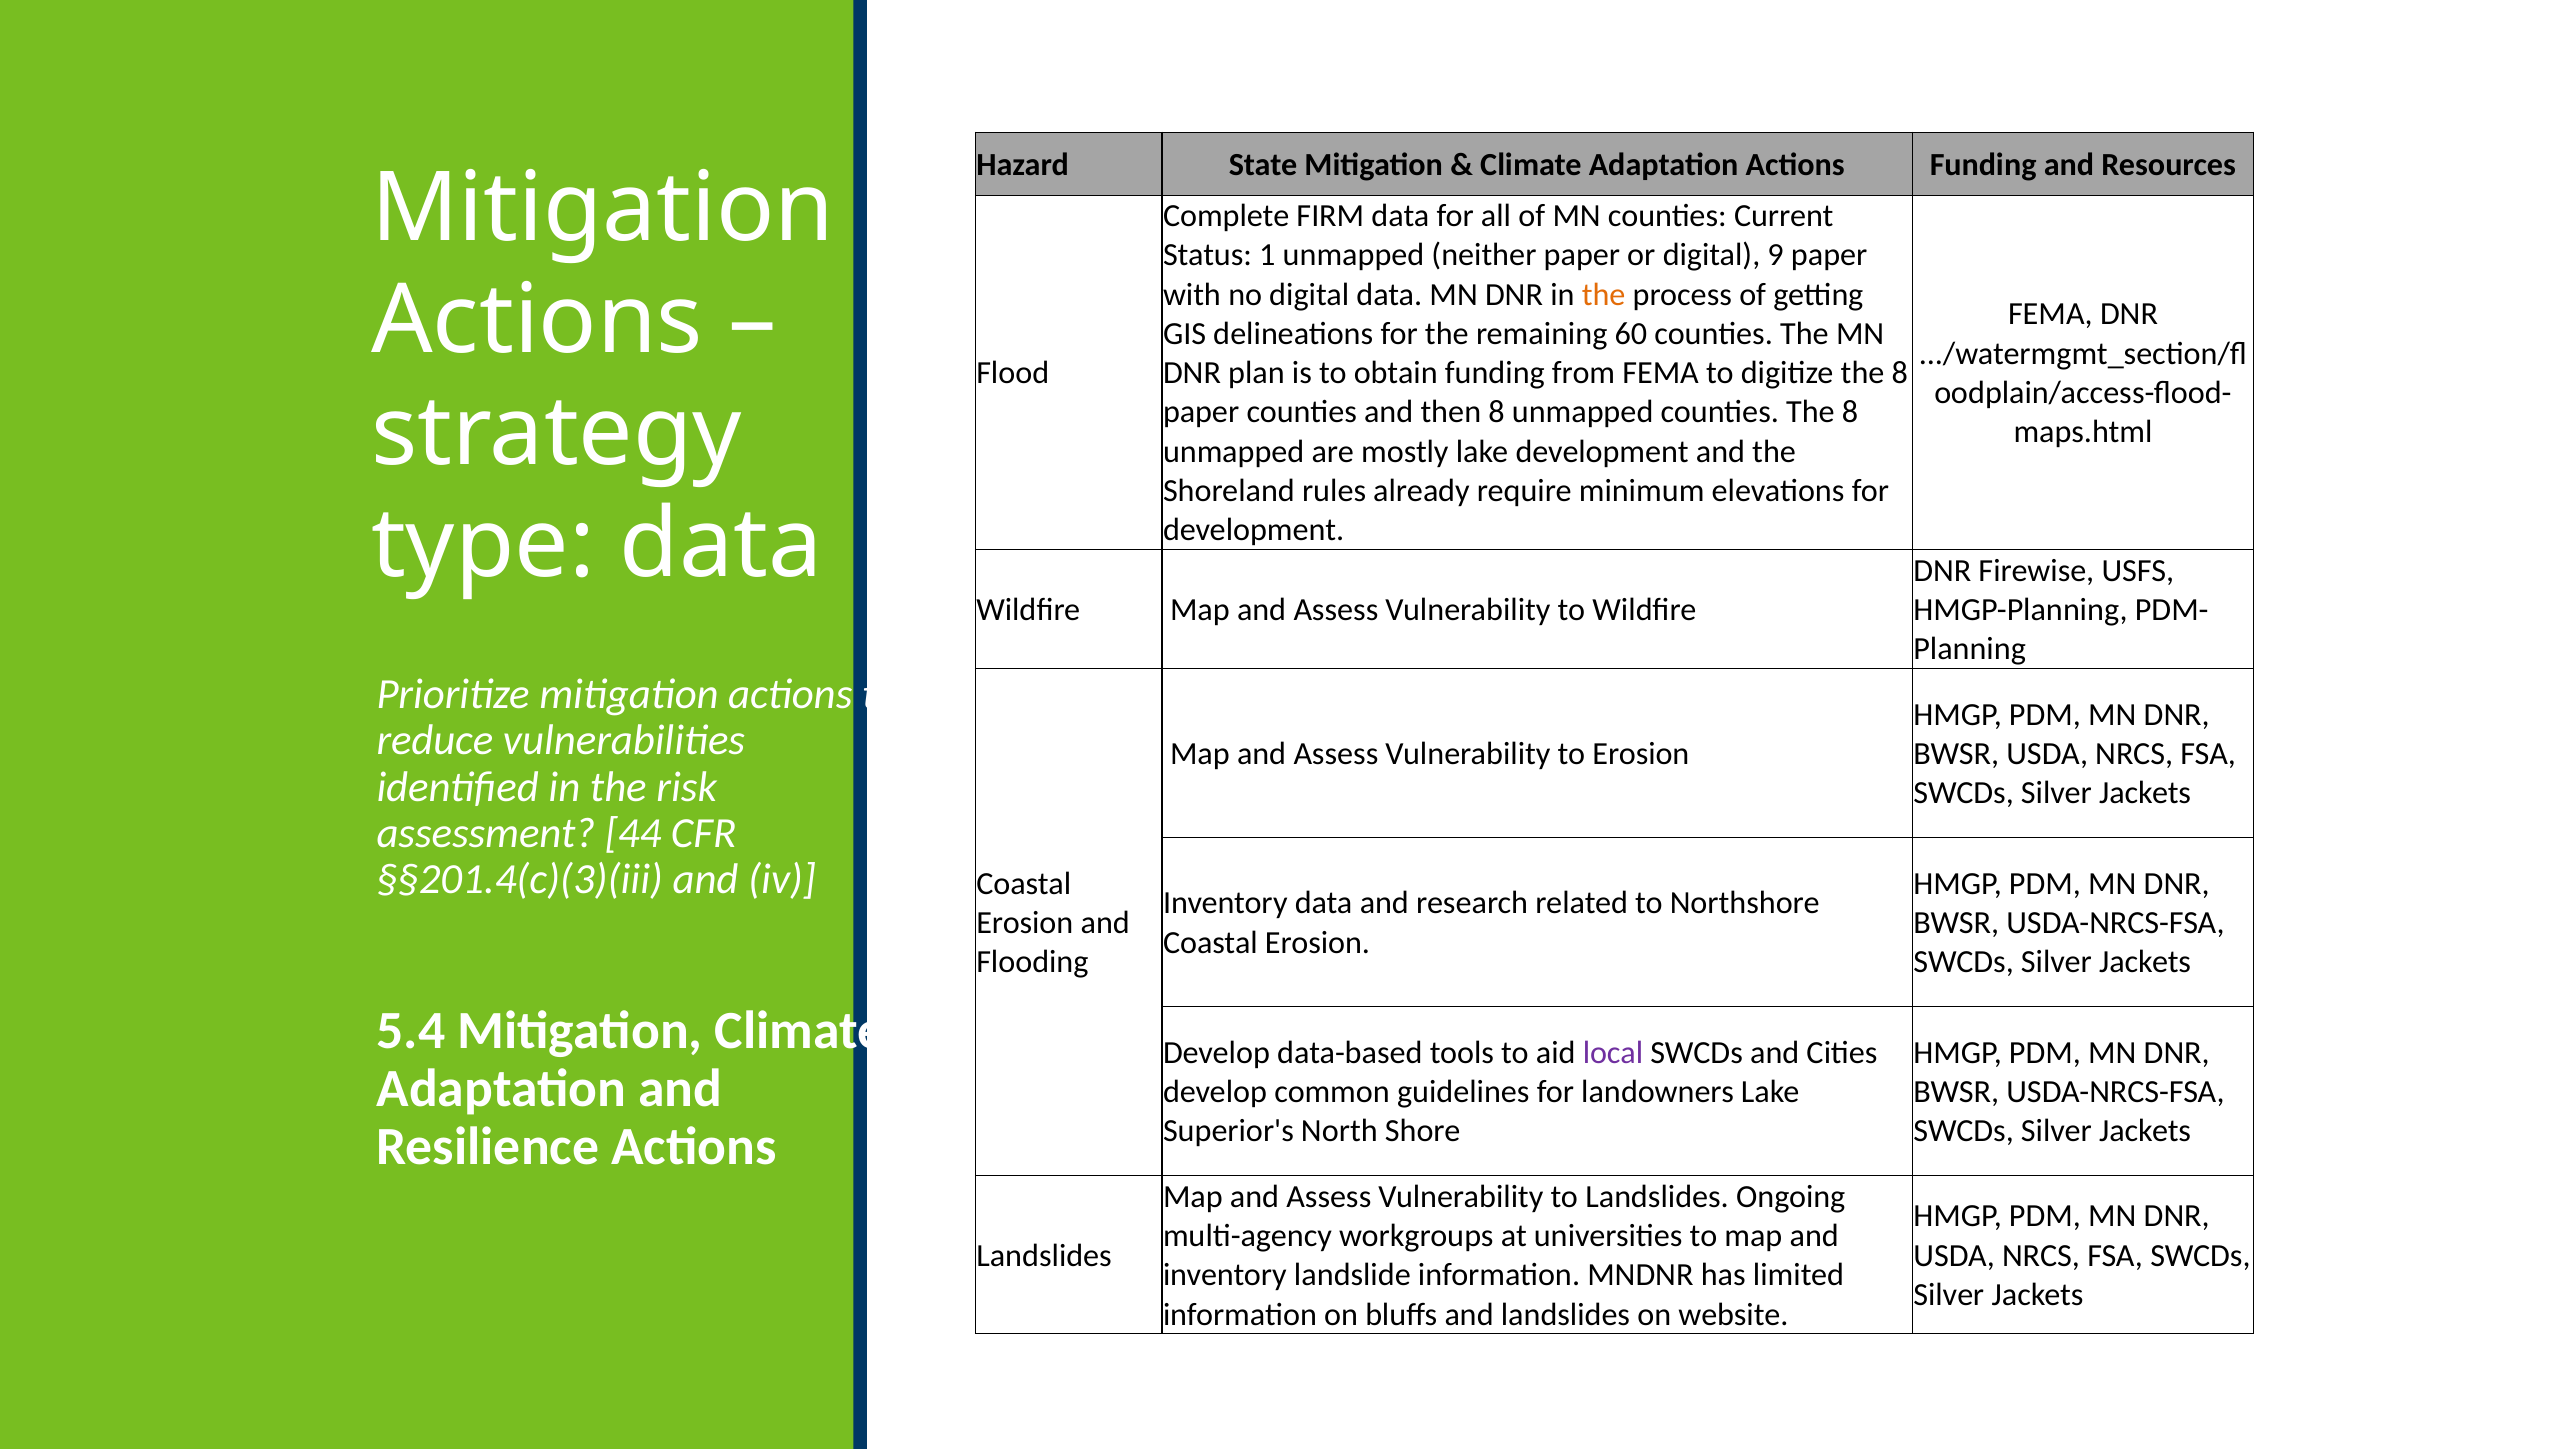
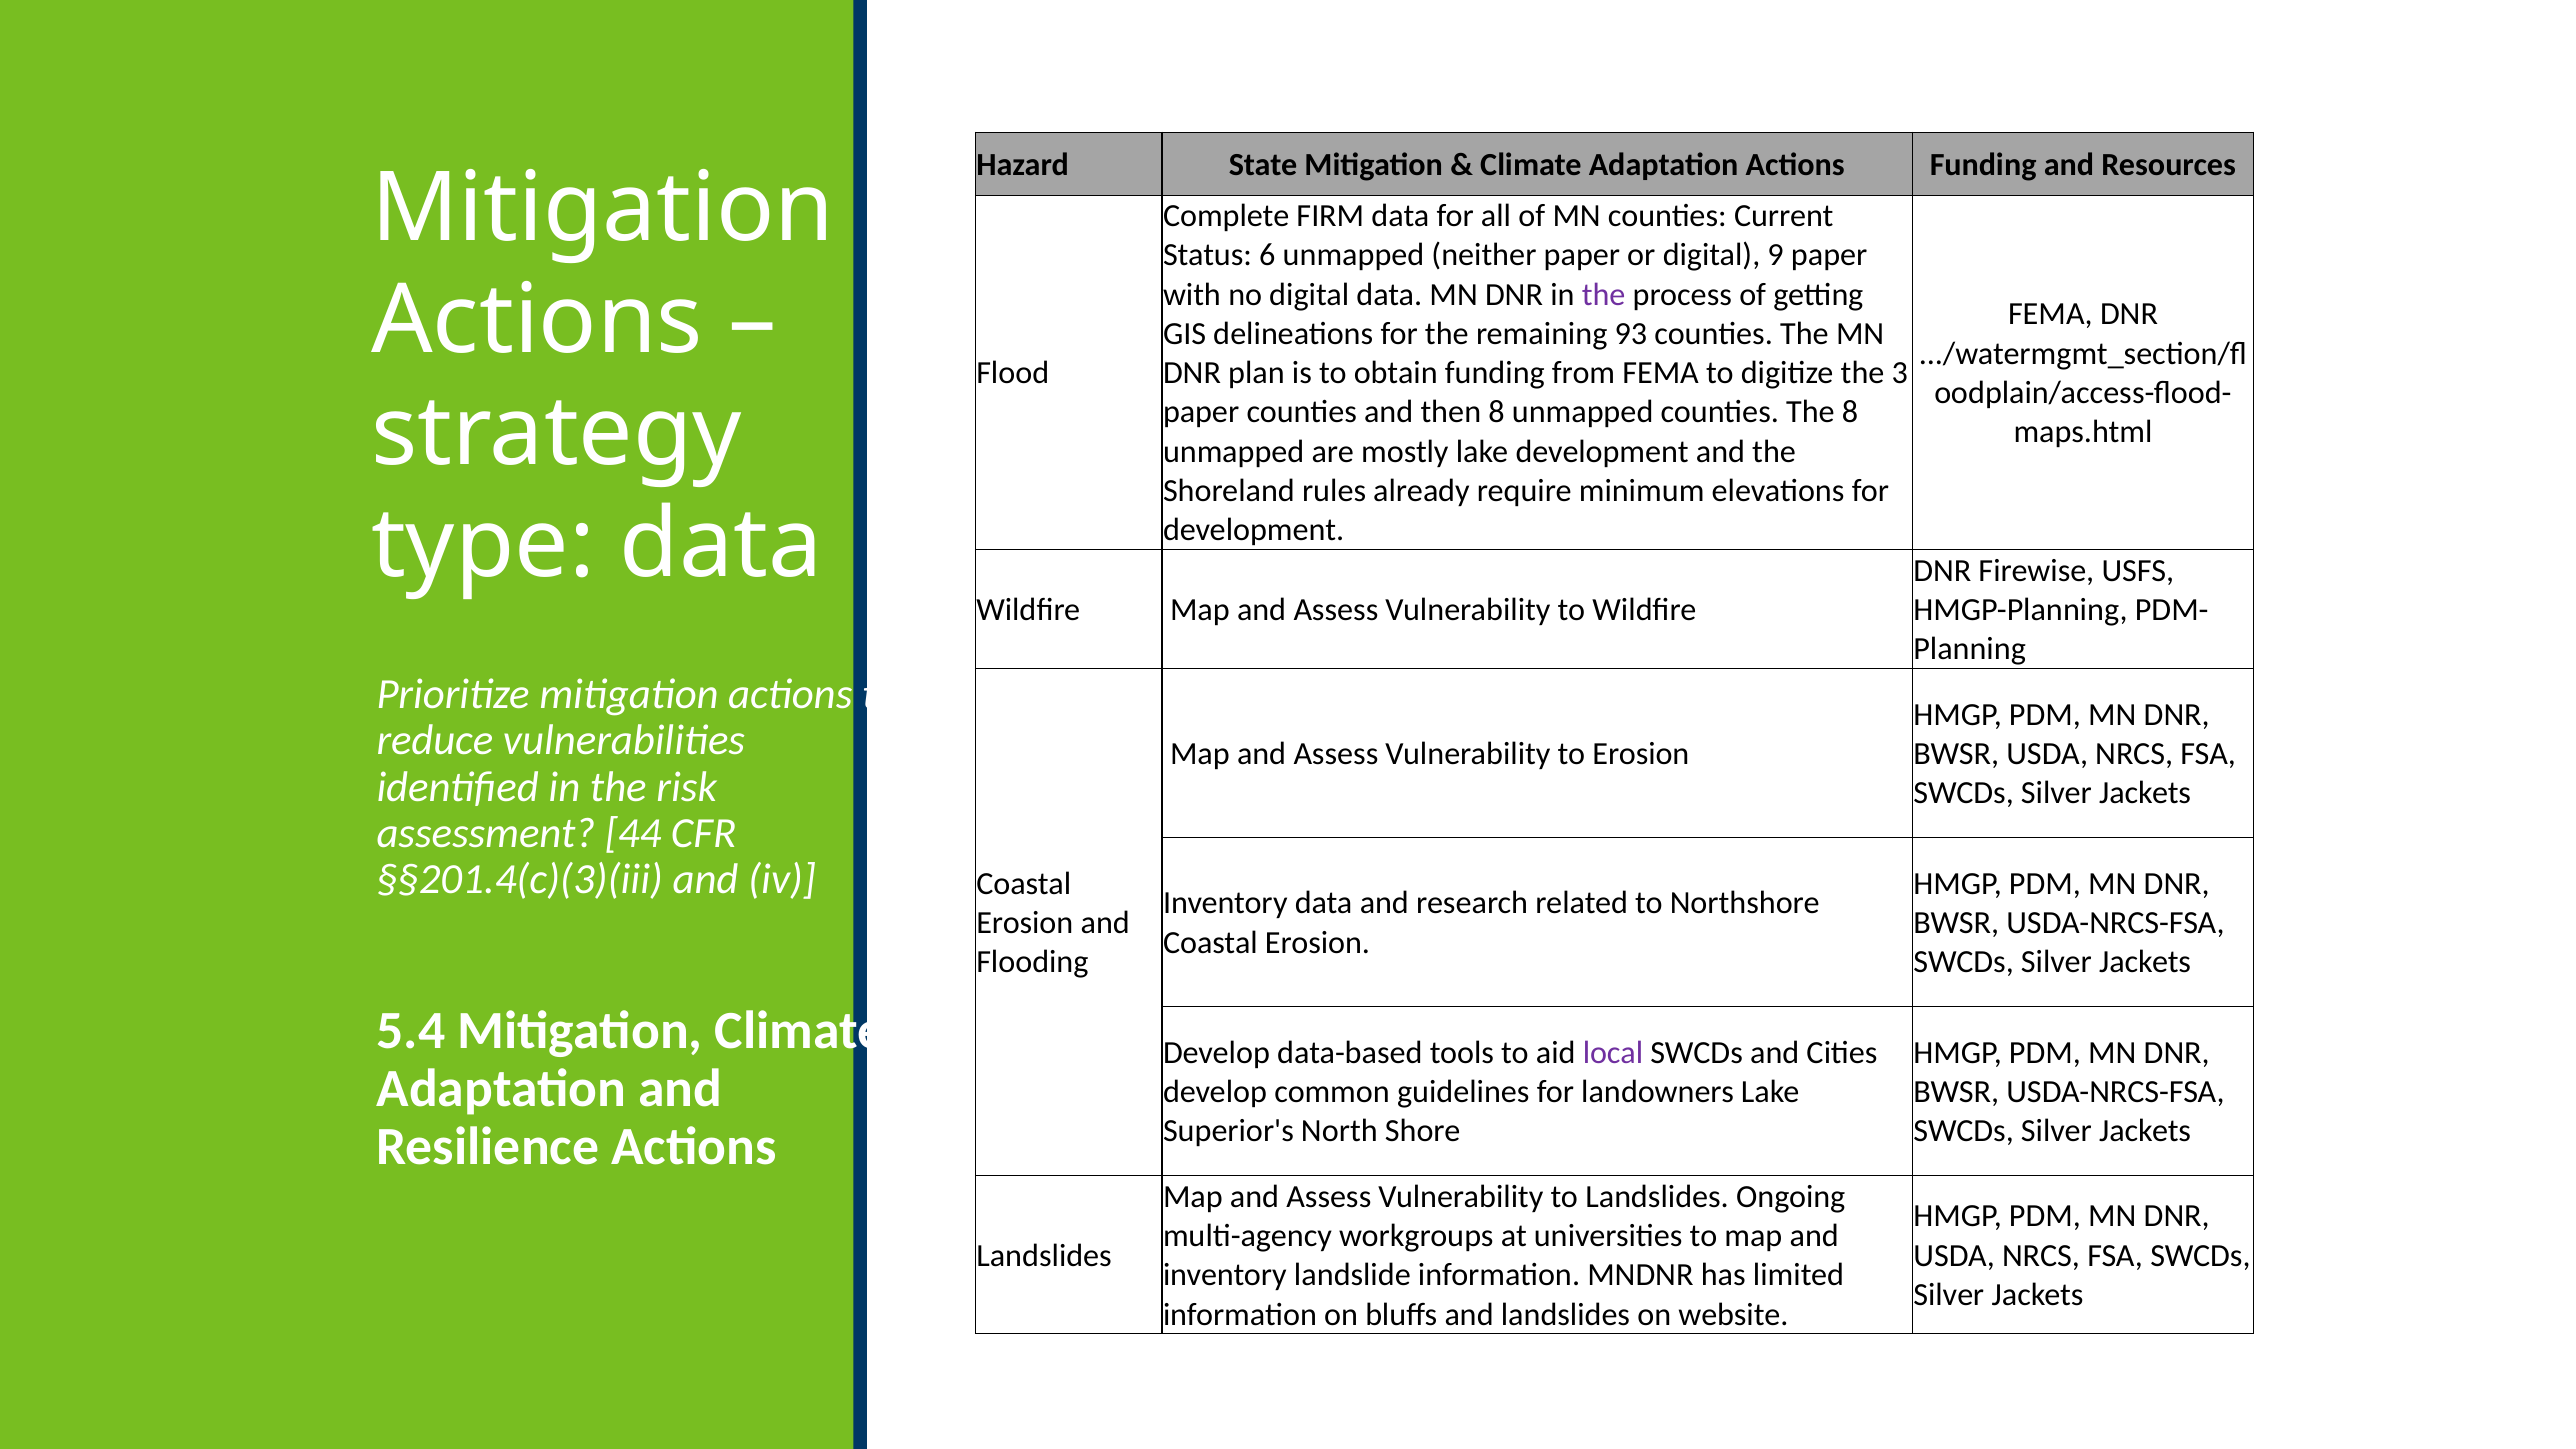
1: 1 -> 6
the at (1604, 295) colour: orange -> purple
60: 60 -> 93
digitize the 8: 8 -> 3
